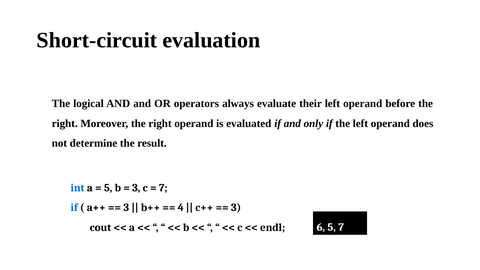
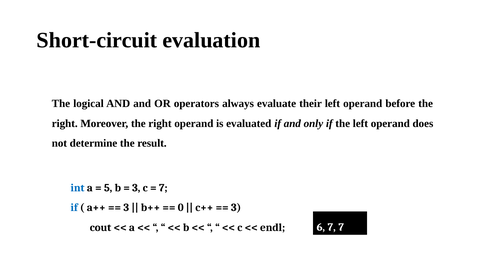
4: 4 -> 0
6 5: 5 -> 7
